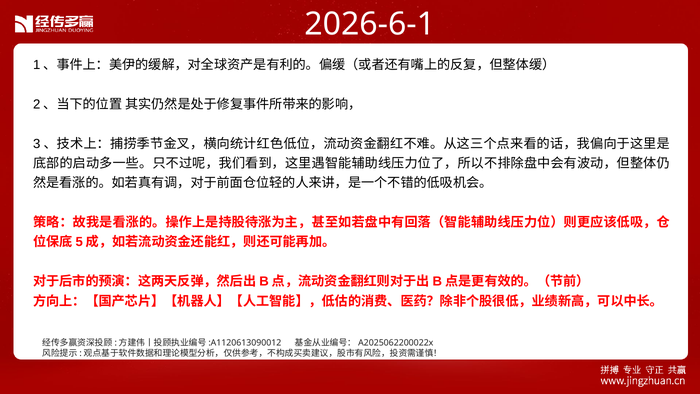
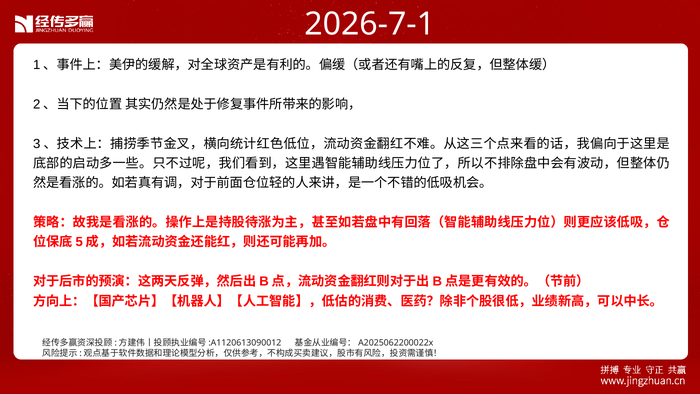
2026-6-1: 2026-6-1 -> 2026-7-1
